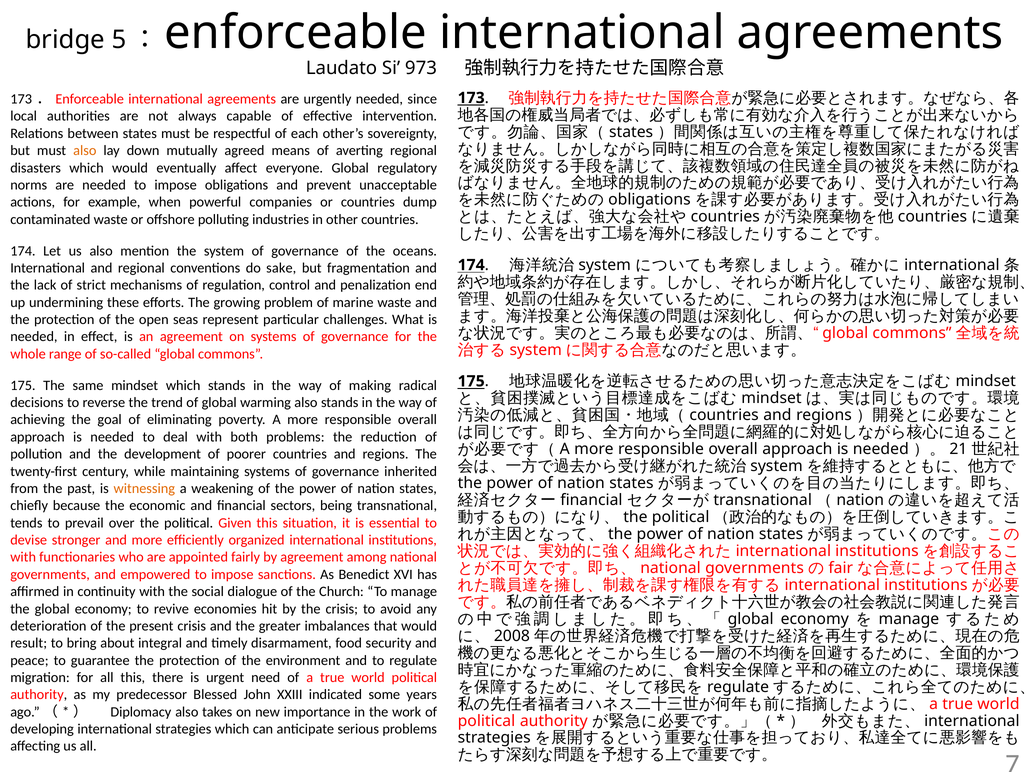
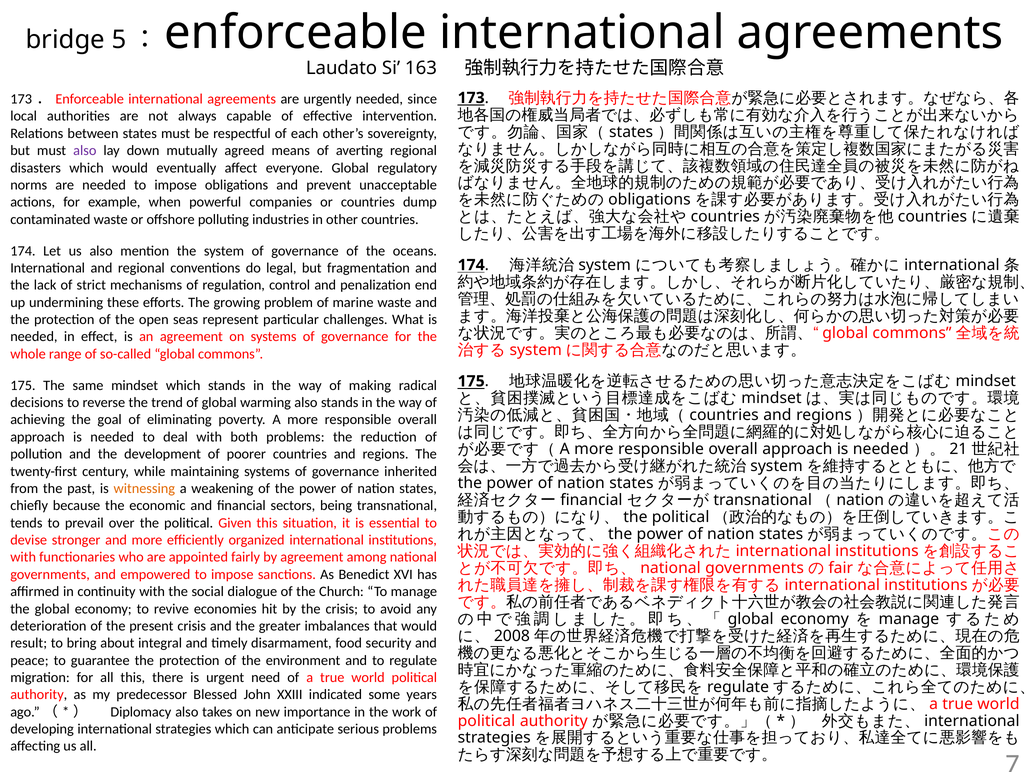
973: 973 -> 163
also at (85, 151) colour: orange -> purple
sake: sake -> legal
